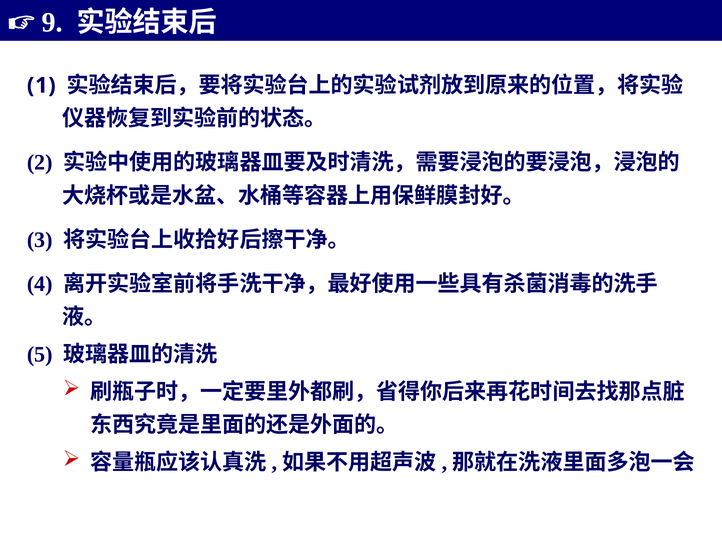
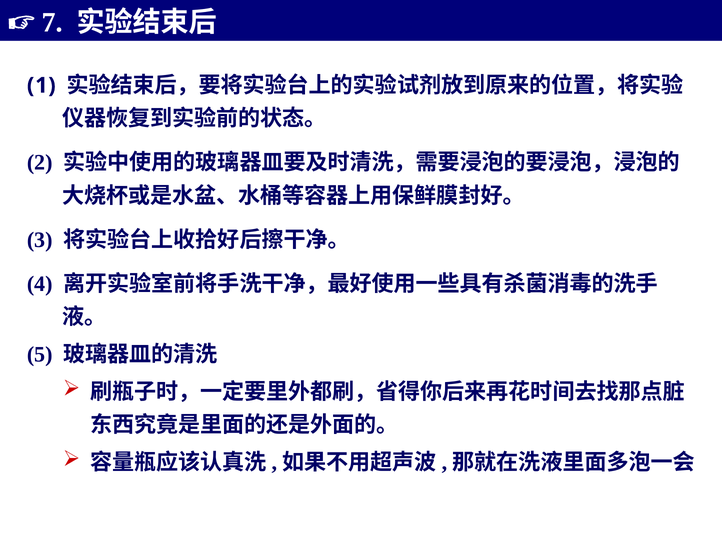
9: 9 -> 7
